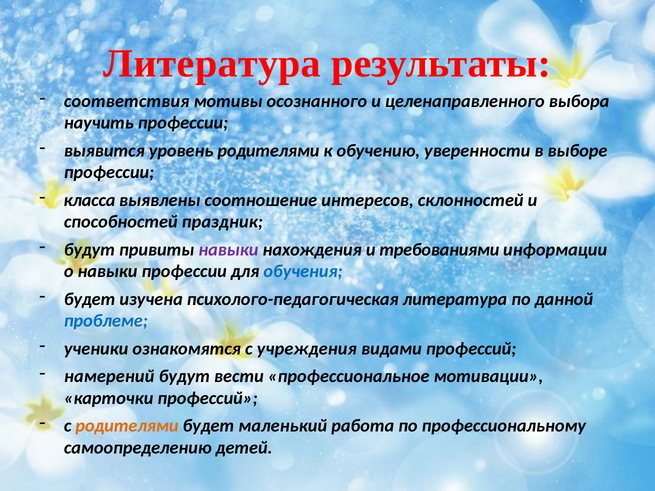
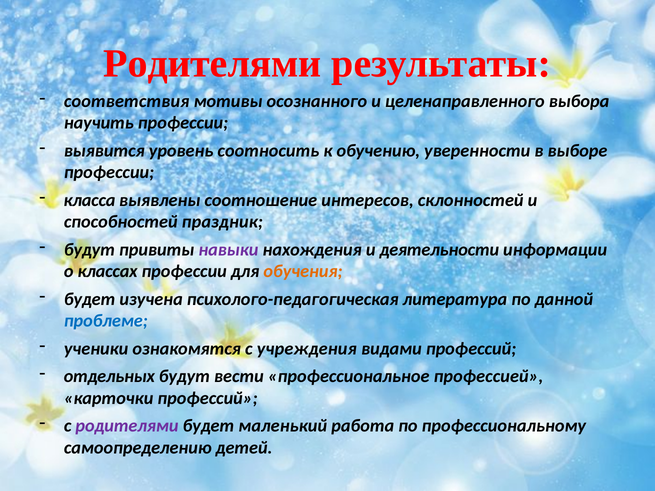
Литература at (212, 63): Литература -> Родителями
уровень родителями: родителями -> соотносить
требованиями: требованиями -> деятельности
о навыки: навыки -> классах
обучения colour: blue -> orange
намерений: намерений -> отдельных
мотивации: мотивации -> профессией
родителями at (127, 426) colour: orange -> purple
